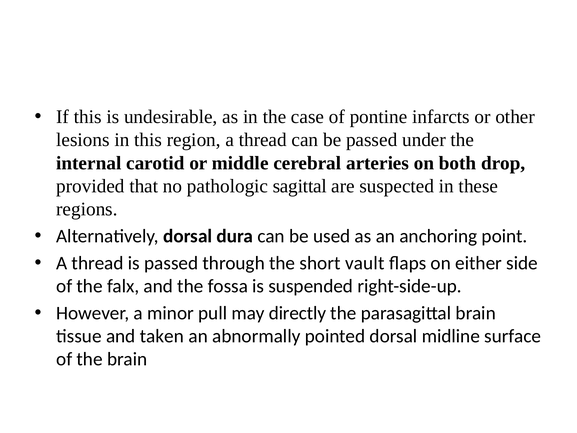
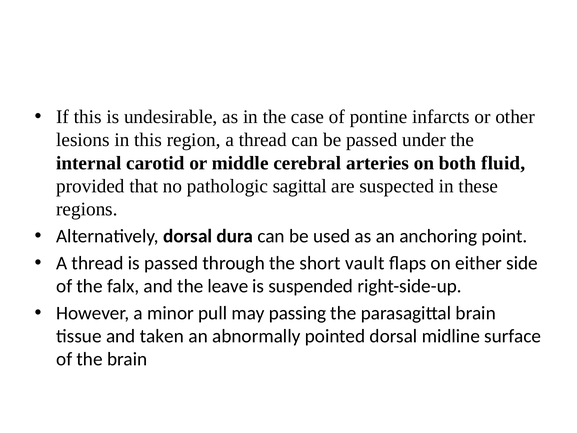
drop: drop -> fluid
fossa: fossa -> leave
directly: directly -> passing
